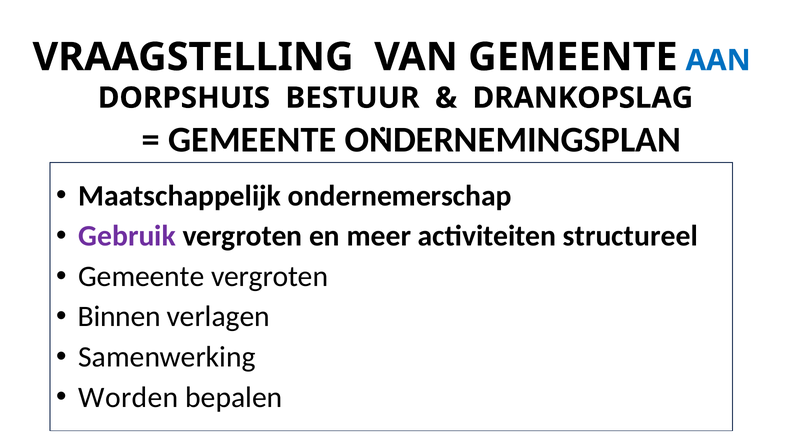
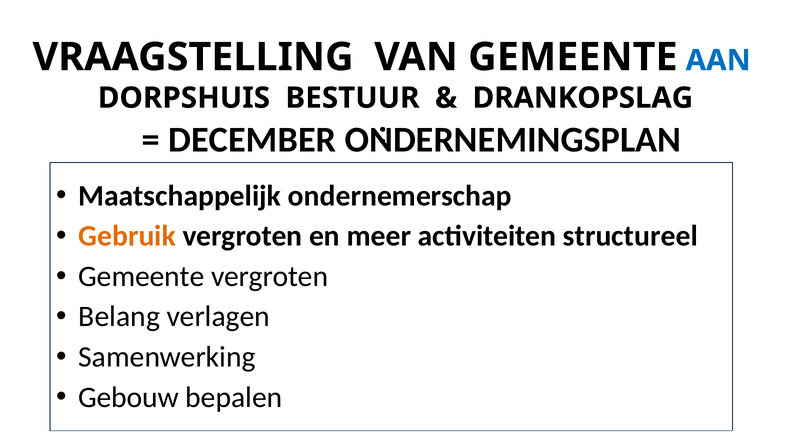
GEMEENTE at (252, 140): GEMEENTE -> DECEMBER
Gebruik colour: purple -> orange
Binnen: Binnen -> Belang
Worden: Worden -> Gebouw
